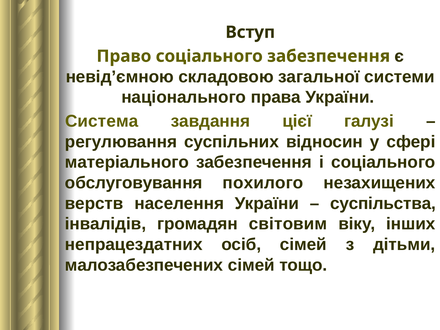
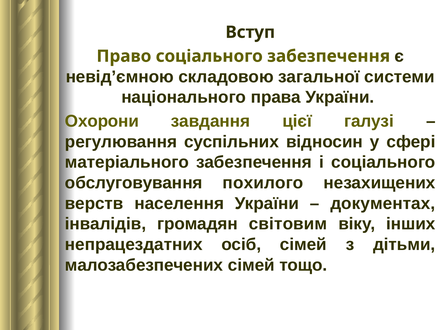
Система: Система -> Охорони
суспільства: суспільства -> документах
